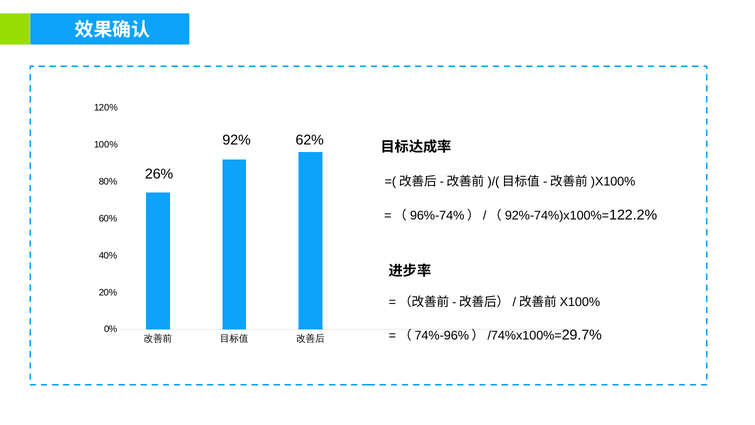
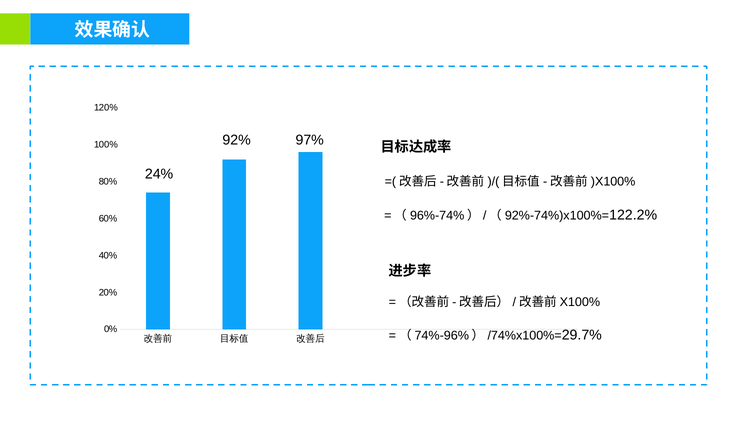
62%: 62% -> 97%
26%: 26% -> 24%
